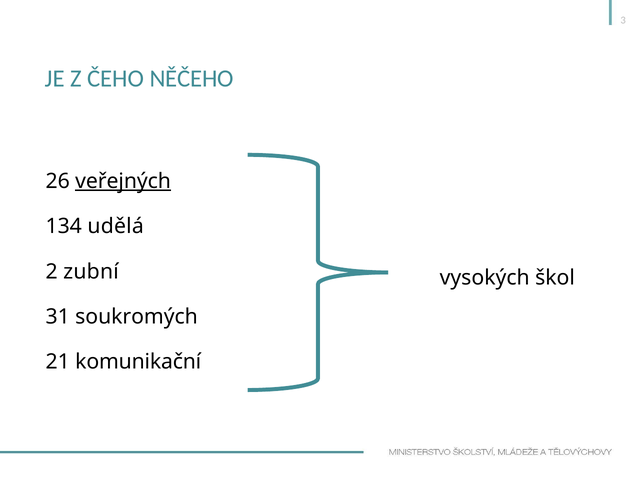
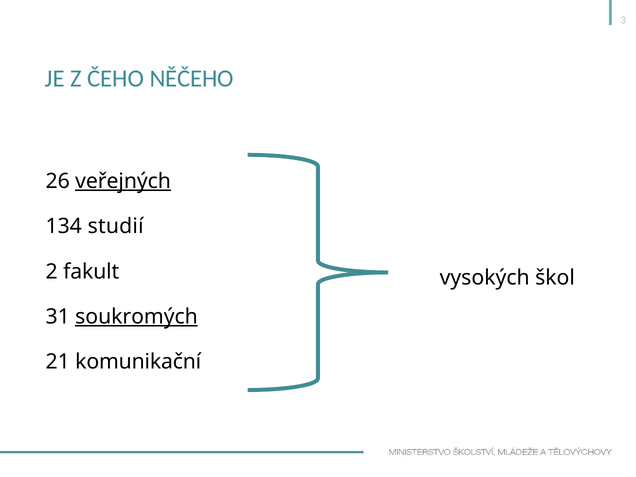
udělá: udělá -> studií
zubní: zubní -> fakult
soukromých underline: none -> present
